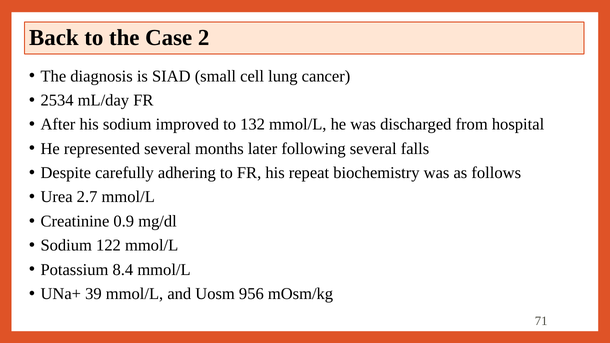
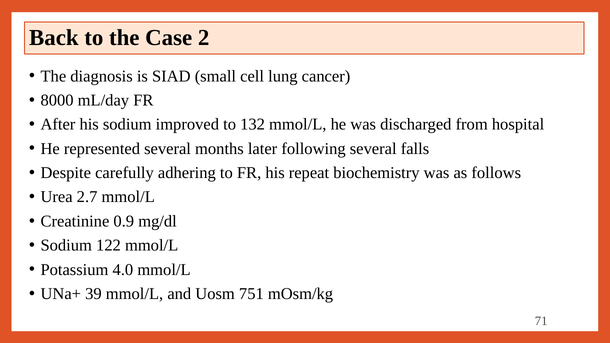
2534: 2534 -> 8000
8.4: 8.4 -> 4.0
956: 956 -> 751
